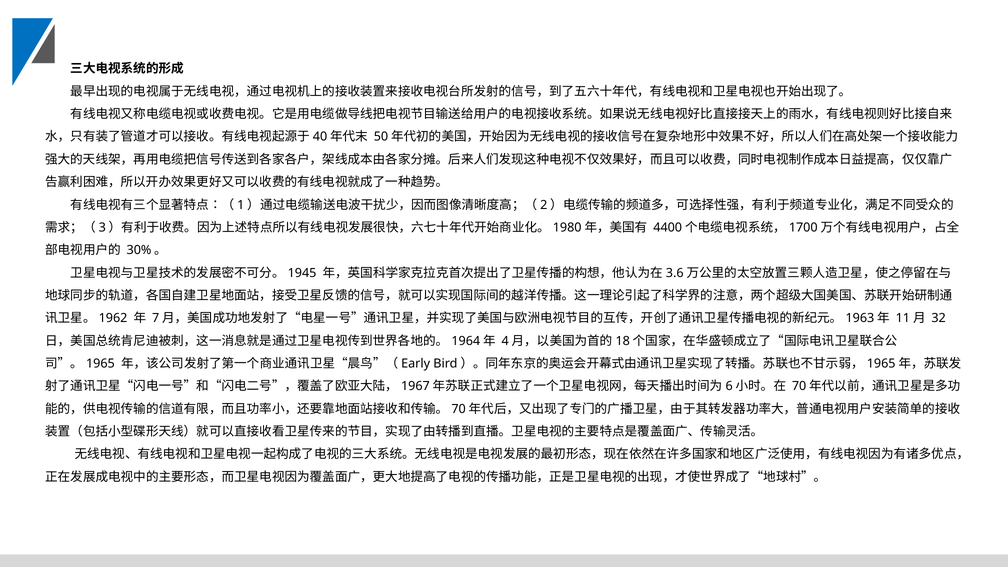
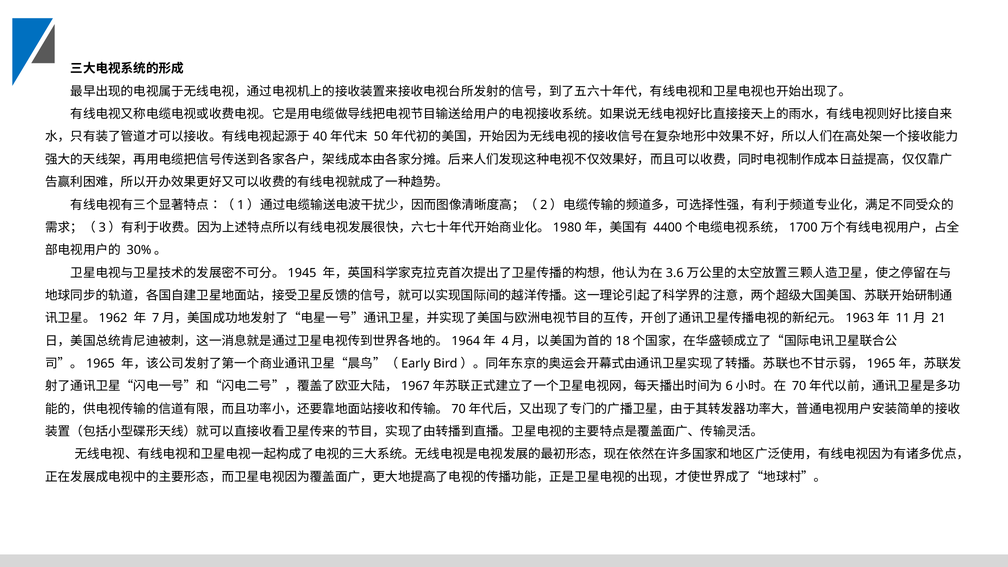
32: 32 -> 21
